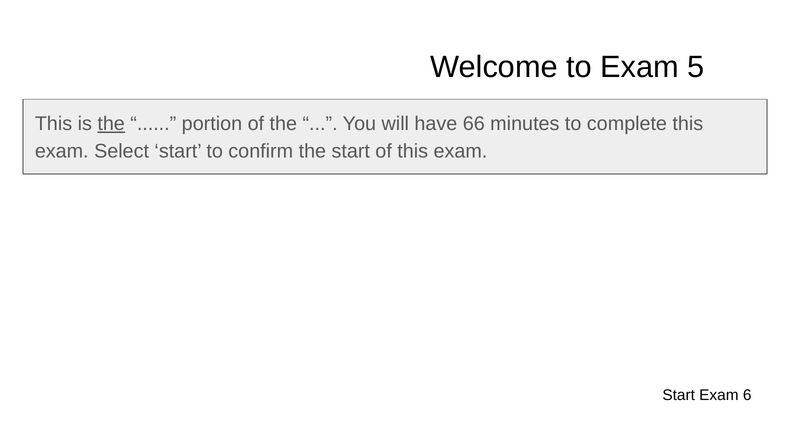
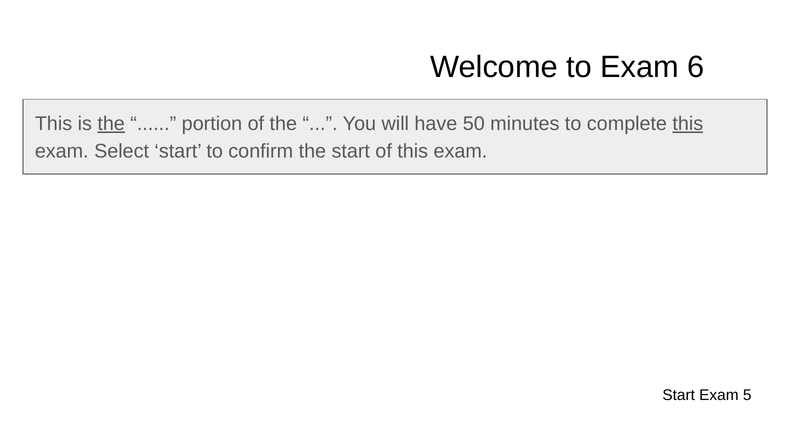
5: 5 -> 6
66: 66 -> 50
this at (688, 124) underline: none -> present
6: 6 -> 5
